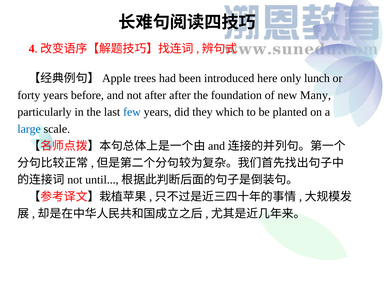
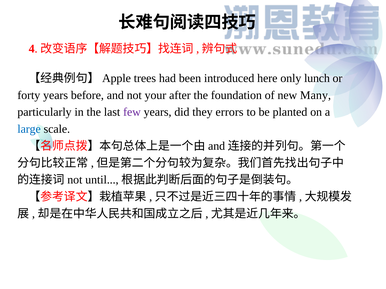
not after: after -> your
few colour: blue -> purple
which: which -> errors
